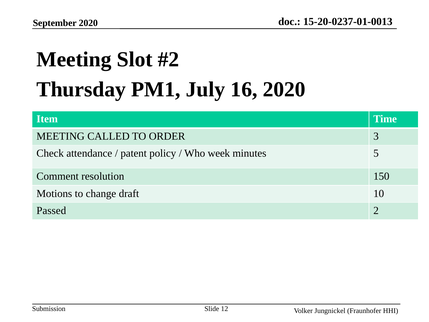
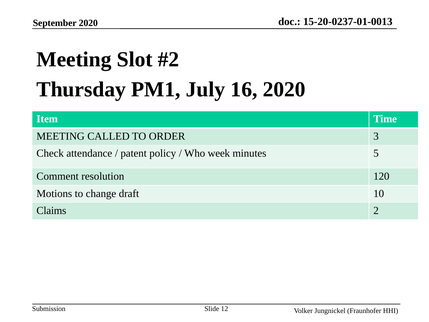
150: 150 -> 120
Passed: Passed -> Claims
